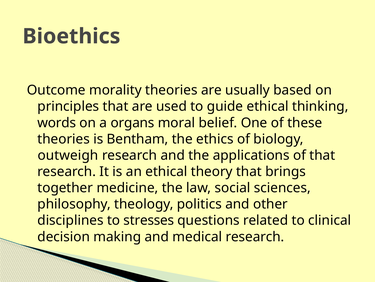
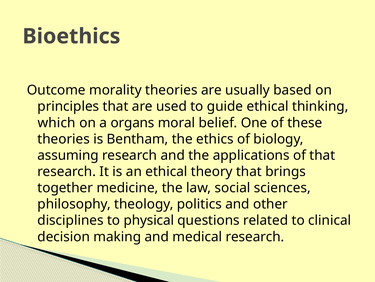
words: words -> which
outweigh: outweigh -> assuming
stresses: stresses -> physical
